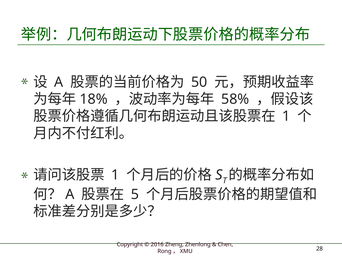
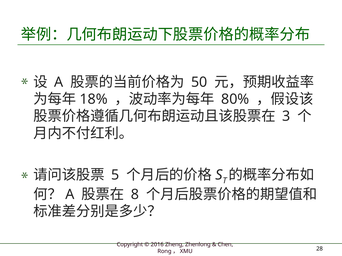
58%: 58% -> 80%
1 at (286, 116): 1 -> 3
1 at (115, 175): 1 -> 5
5: 5 -> 8
